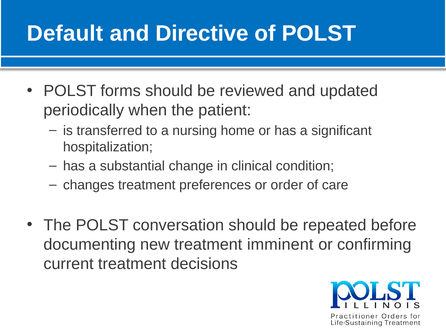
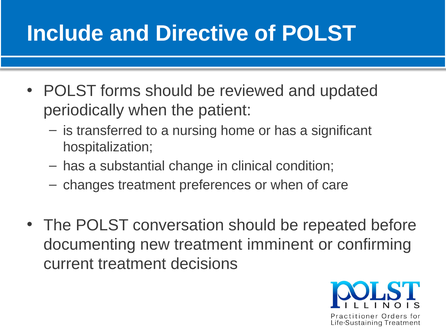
Default: Default -> Include
or order: order -> when
